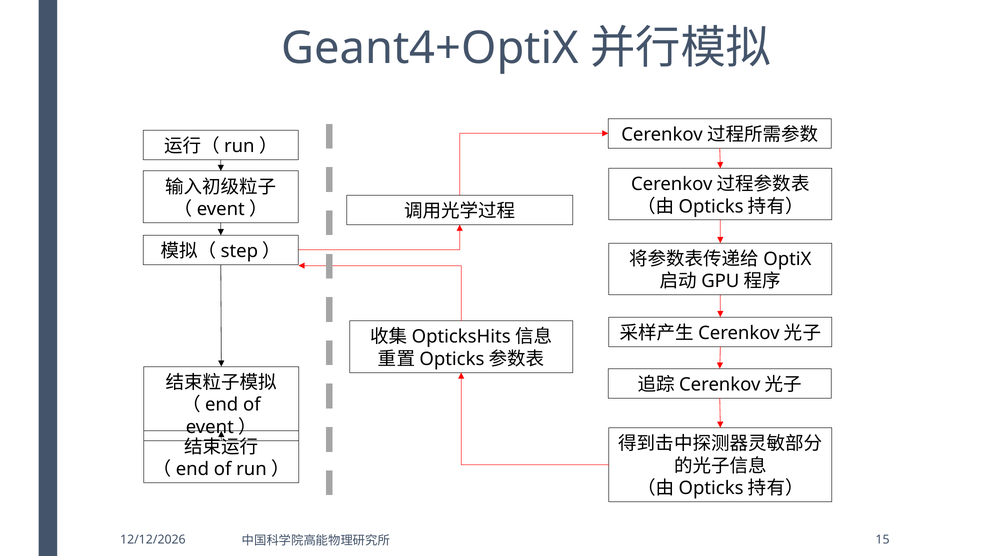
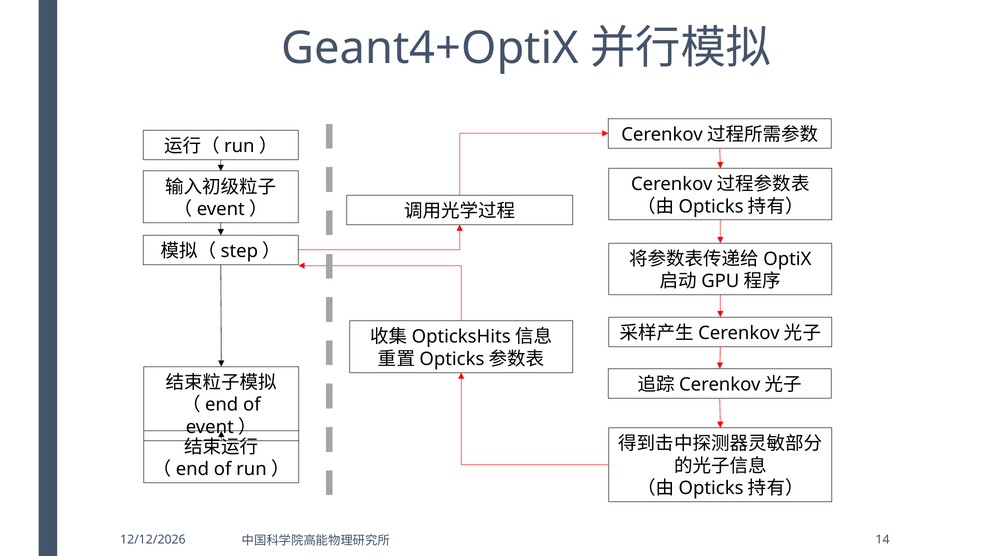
15: 15 -> 14
